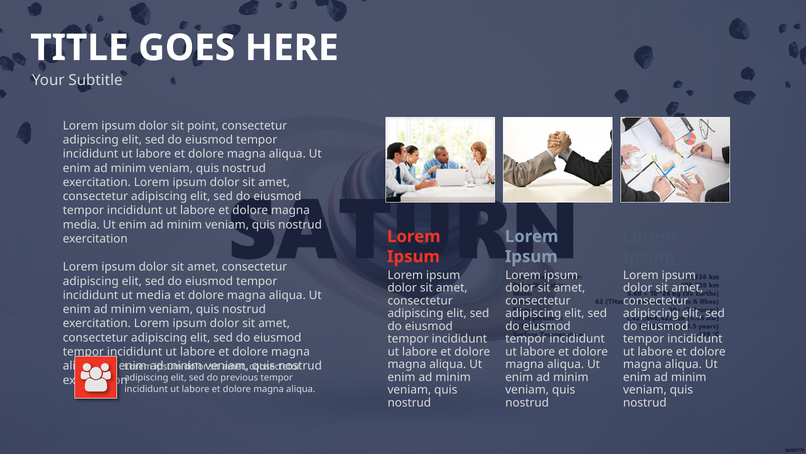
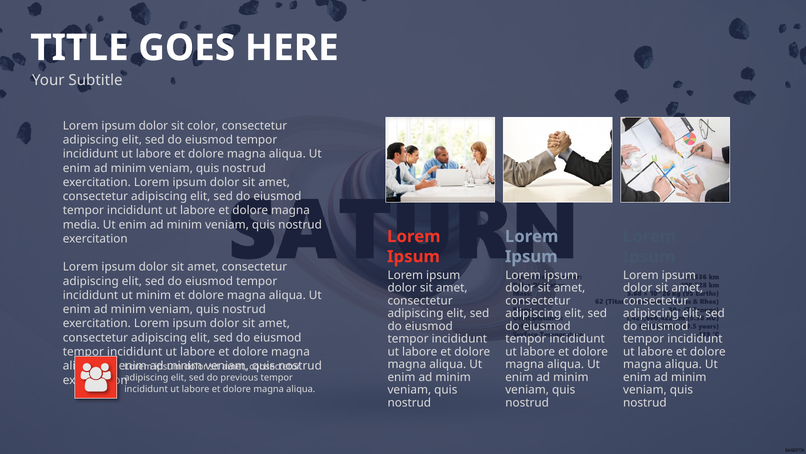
point: point -> color
ut media: media -> minim
